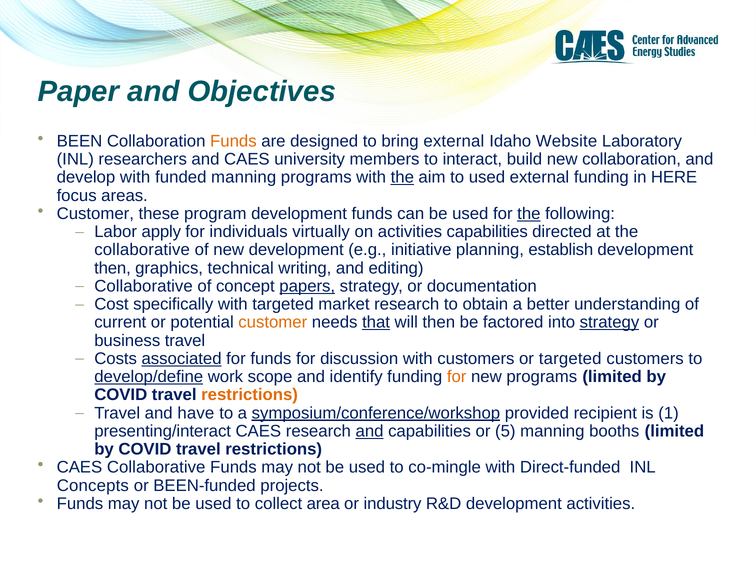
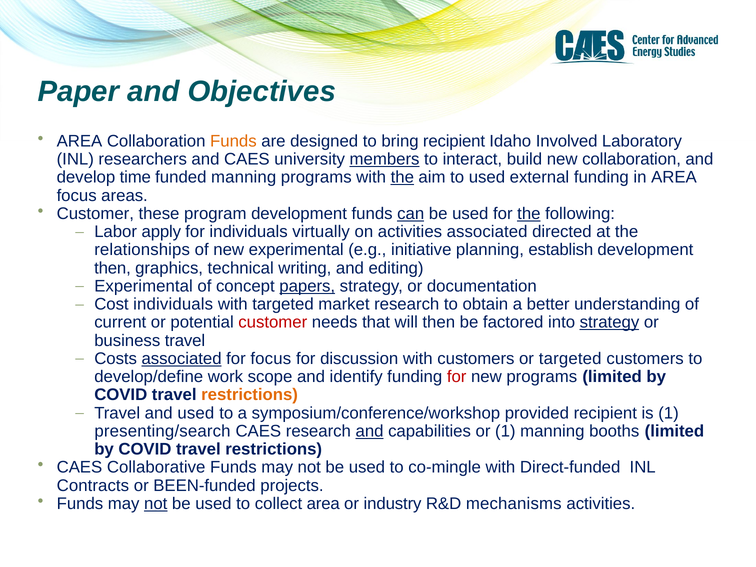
BEEN at (79, 141): BEEN -> AREA
bring external: external -> recipient
Website: Website -> Involved
members underline: none -> present
develop with: with -> time
in HERE: HERE -> AREA
can underline: none -> present
activities capabilities: capabilities -> associated
collaborative at (142, 250): collaborative -> relationships
new development: development -> experimental
Collaborative at (144, 286): Collaborative -> Experimental
Cost specifically: specifically -> individuals
customer at (273, 322) colour: orange -> red
that underline: present -> none
for funds: funds -> focus
develop/define underline: present -> none
for at (457, 377) colour: orange -> red
and have: have -> used
symposium/conference/workshop underline: present -> none
presenting/interact: presenting/interact -> presenting/search
or 5: 5 -> 1
Concepts: Concepts -> Contracts
not at (156, 504) underline: none -> present
R&D development: development -> mechanisms
